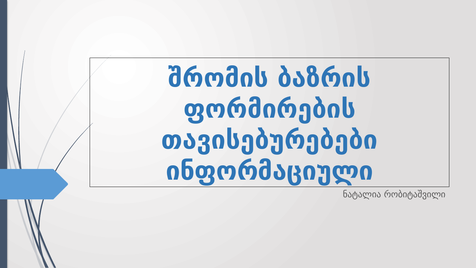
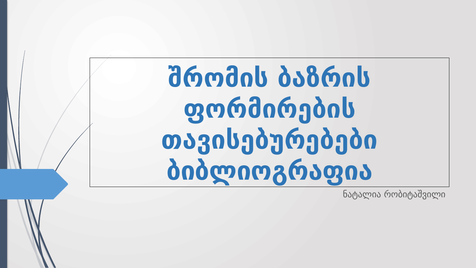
ინფორმაციული: ინფორმაციული -> ბიბლიოგრაფია
